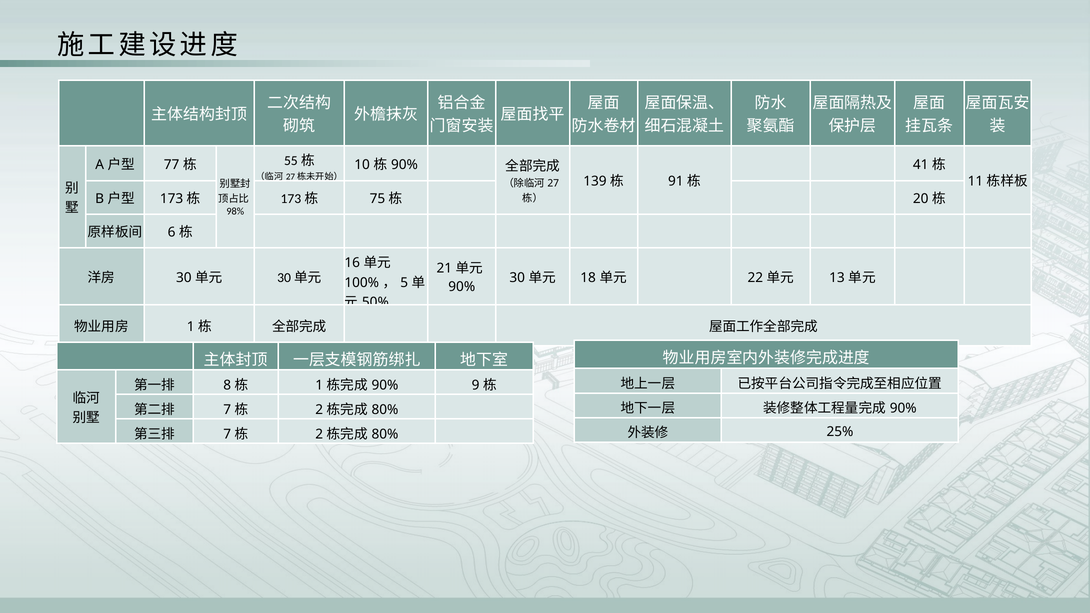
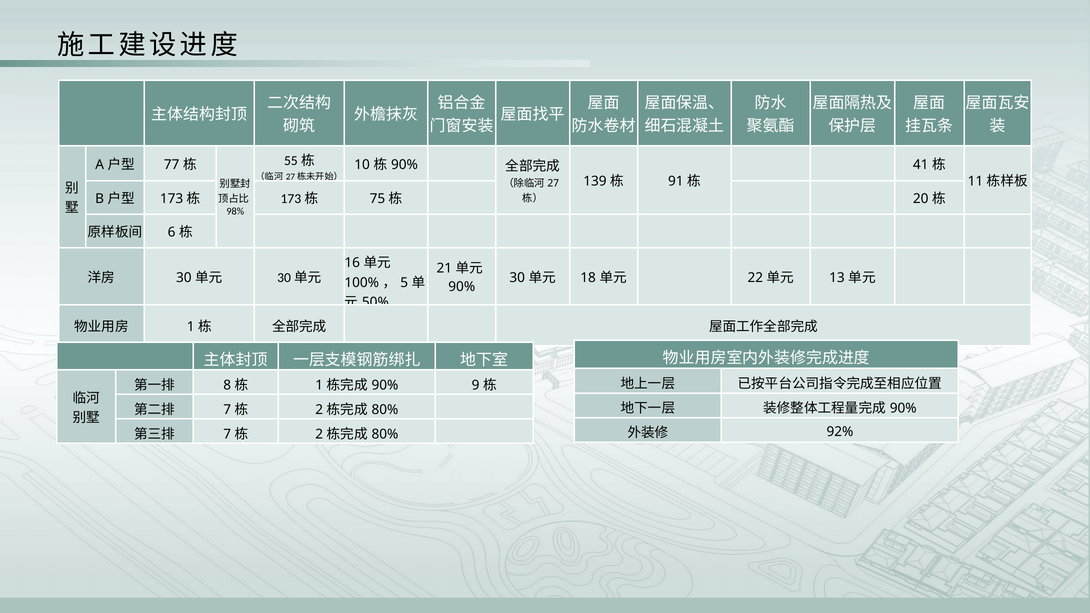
25%: 25% -> 92%
